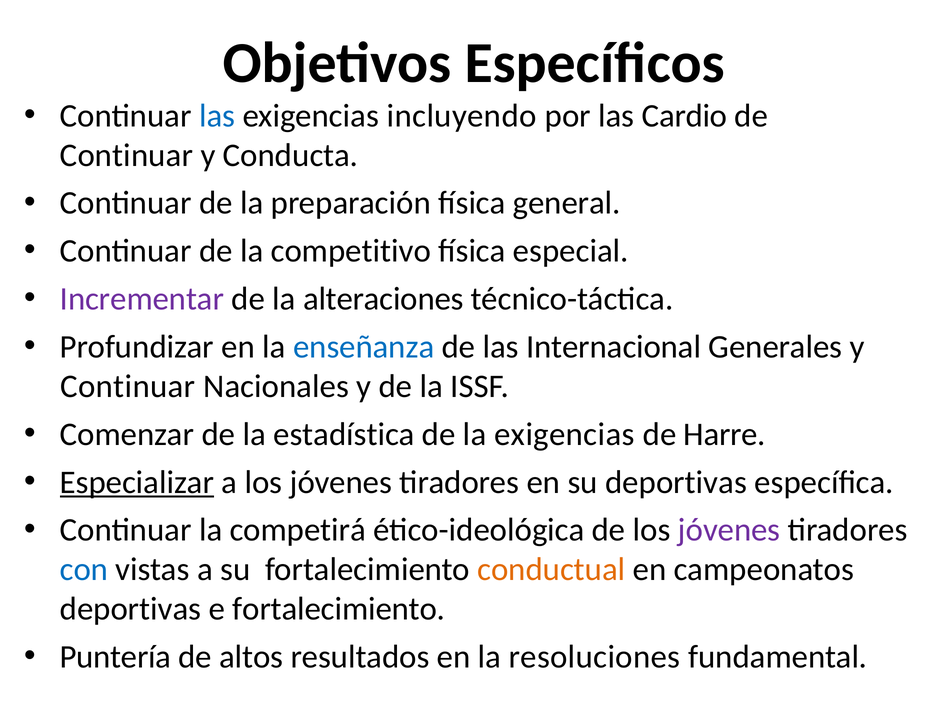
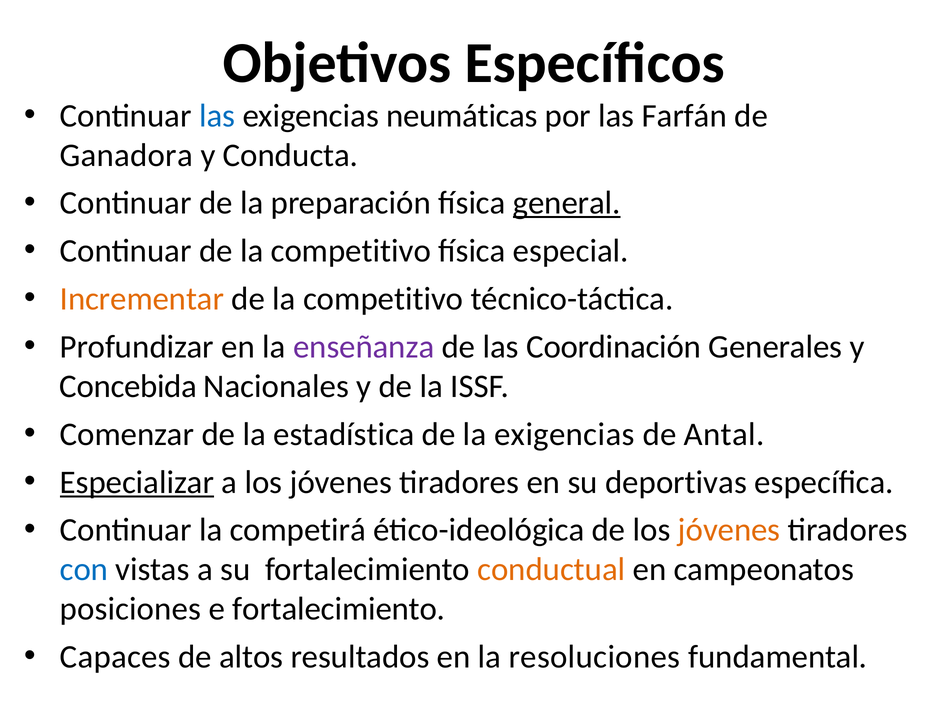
incluyendo: incluyendo -> neumáticas
Cardio: Cardio -> Farfán
Continuar at (126, 155): Continuar -> Ganadora
general underline: none -> present
Incrementar colour: purple -> orange
alteraciones at (383, 299): alteraciones -> competitivo
enseñanza colour: blue -> purple
Internacional: Internacional -> Coordinación
Continuar at (128, 386): Continuar -> Concebida
Harre: Harre -> Antal
jóvenes at (729, 530) colour: purple -> orange
deportivas at (131, 609): deportivas -> posiciones
Puntería: Puntería -> Capaces
